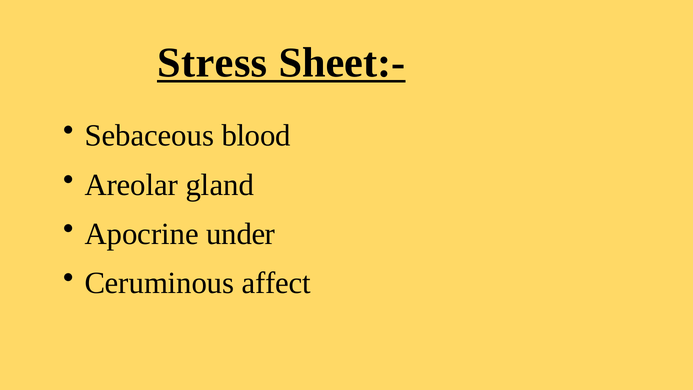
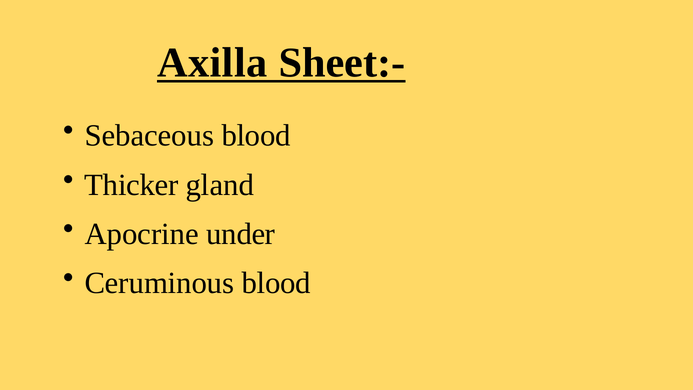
Stress: Stress -> Axilla
Areolar: Areolar -> Thicker
Ceruminous affect: affect -> blood
